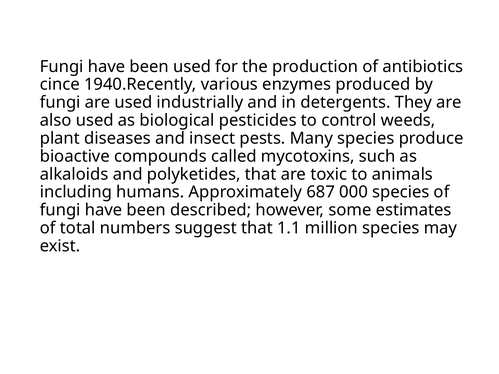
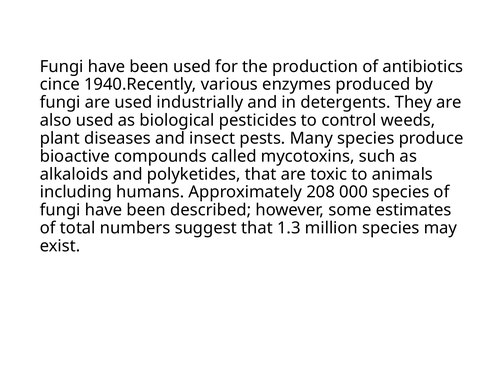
687: 687 -> 208
1.1: 1.1 -> 1.3
